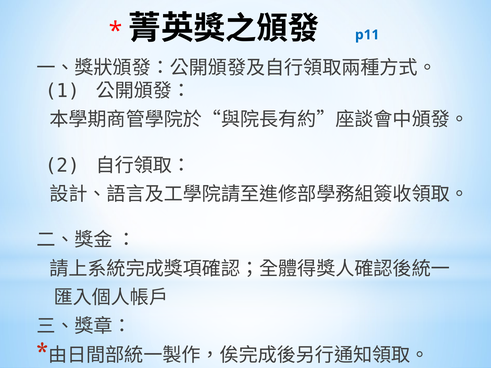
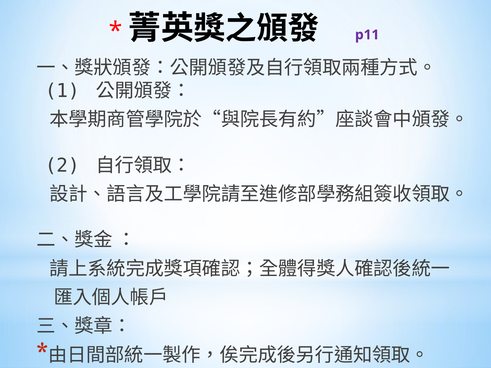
p11 colour: blue -> purple
